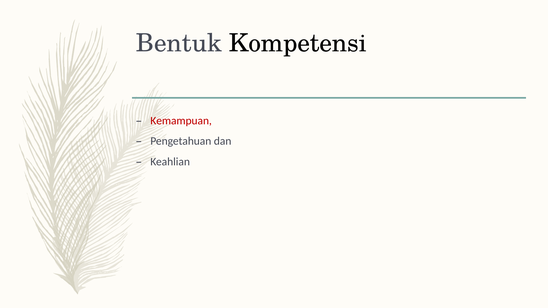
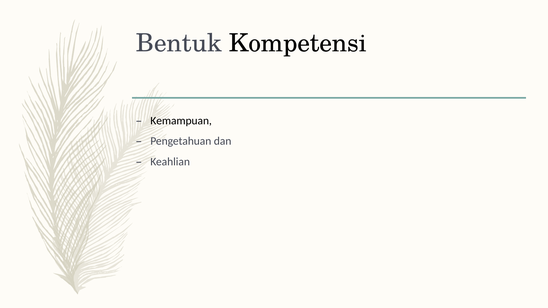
Kemampuan colour: red -> black
